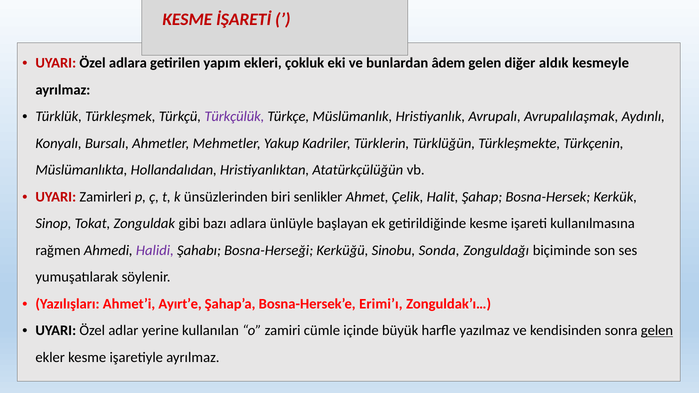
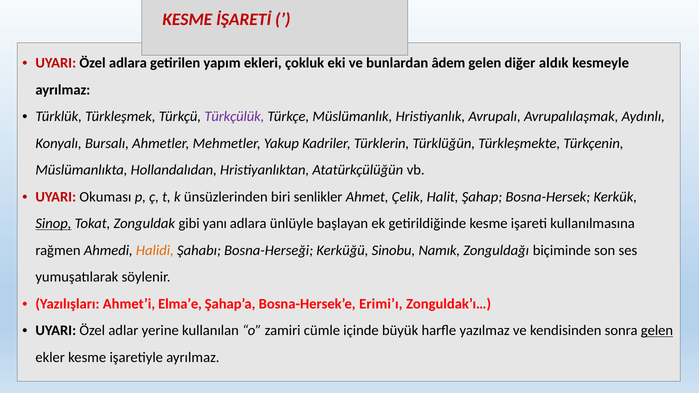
Zamirleri: Zamirleri -> Okuması
Sinop underline: none -> present
bazı: bazı -> yanı
Halidi colour: purple -> orange
Sonda: Sonda -> Namık
Ayırt’e: Ayırt’e -> Elma’e
